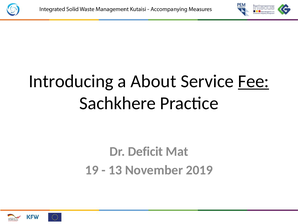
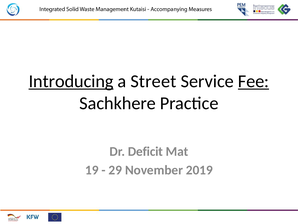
Introducing underline: none -> present
About: About -> Street
13: 13 -> 29
